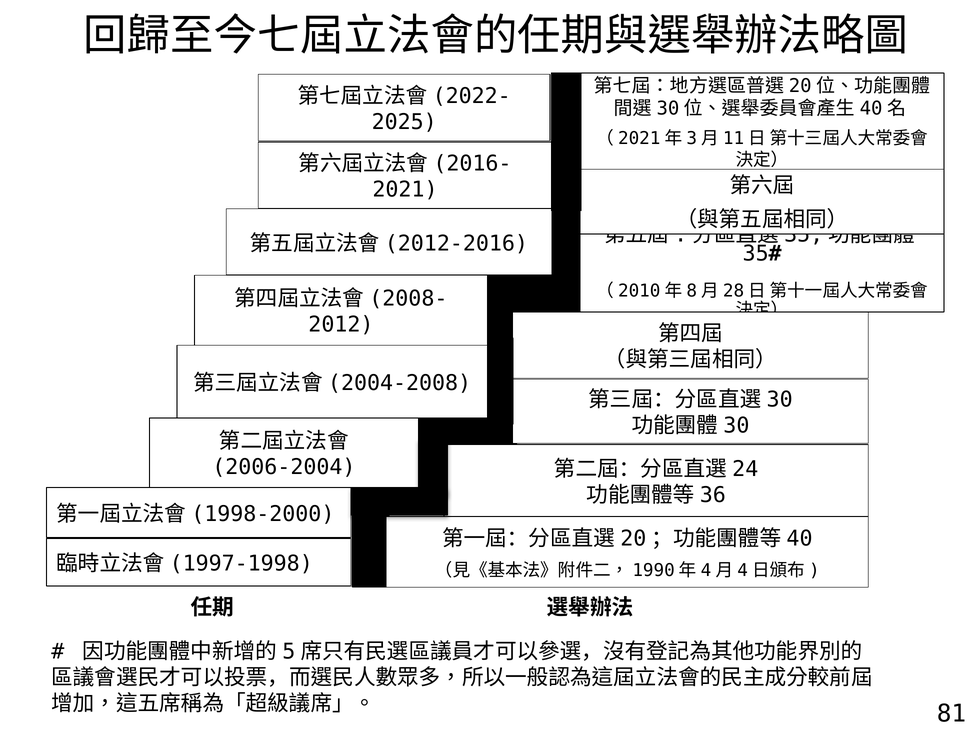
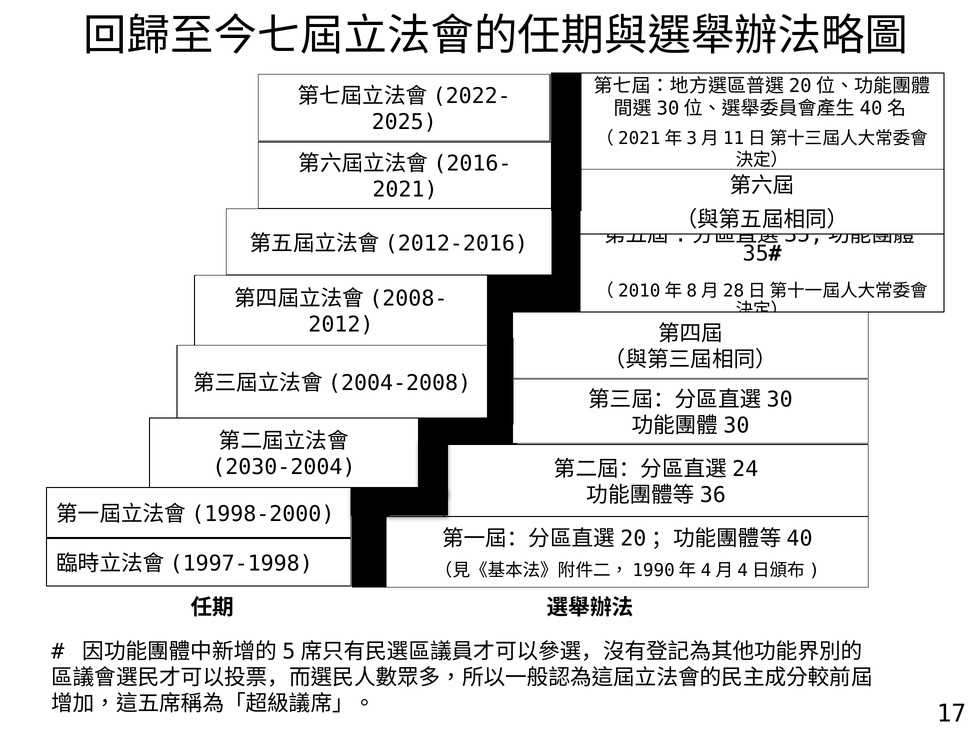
2006-2004: 2006-2004 -> 2030-2004
81: 81 -> 17
